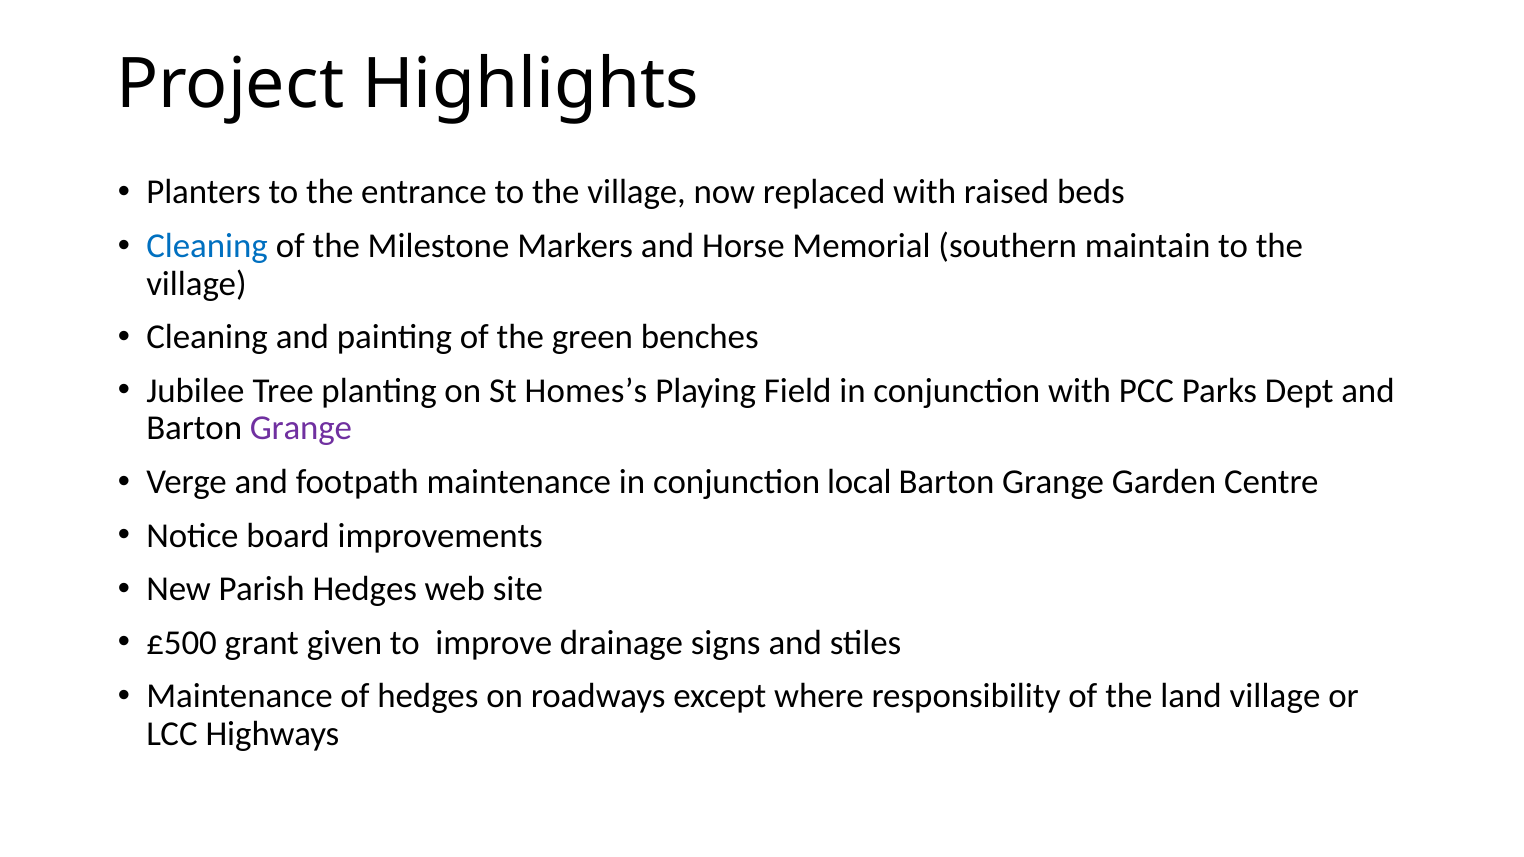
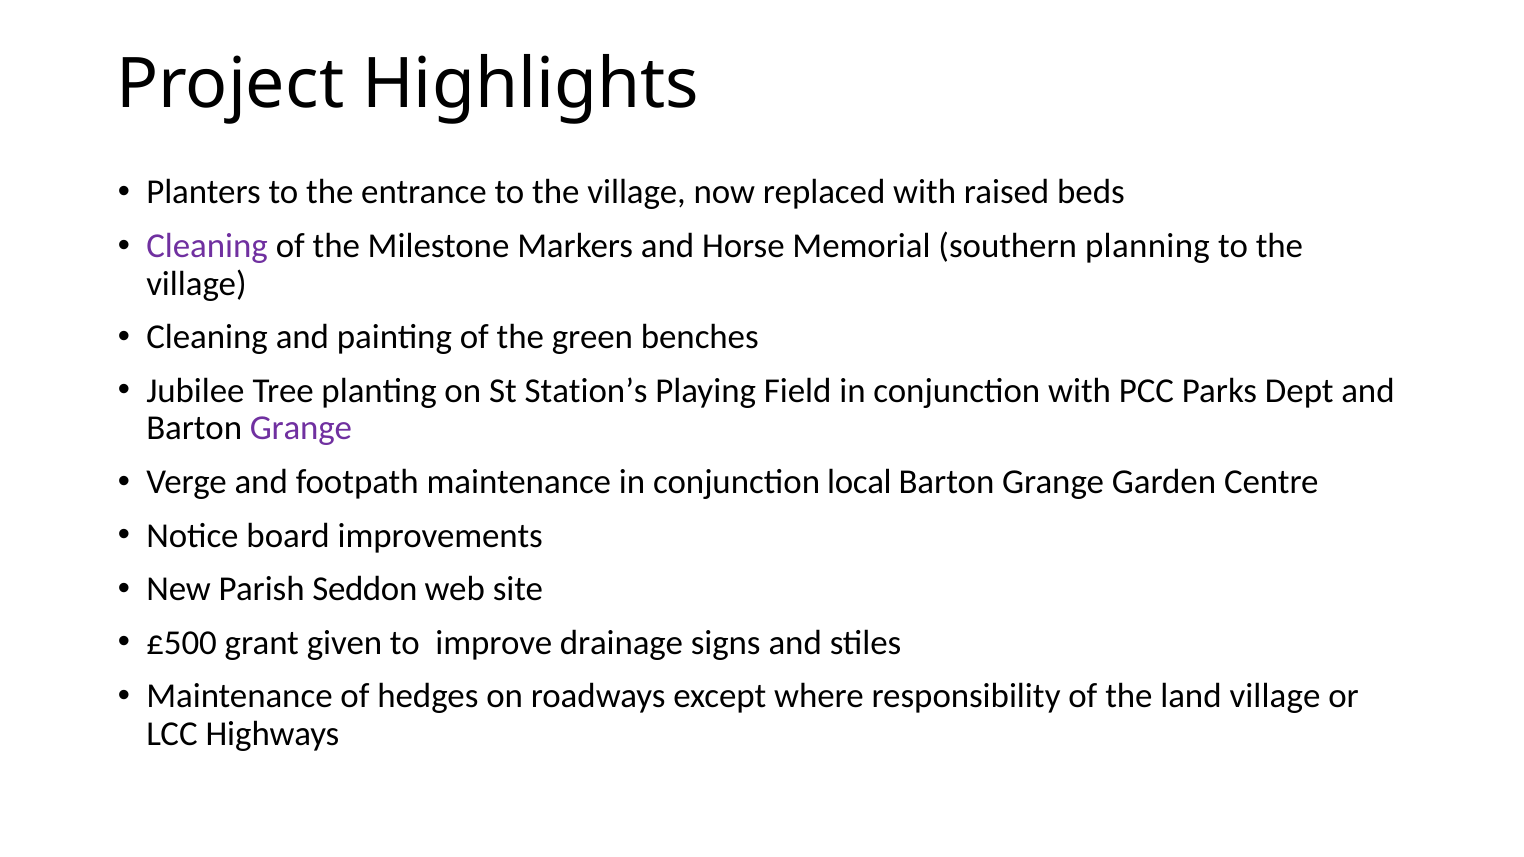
Cleaning at (207, 246) colour: blue -> purple
maintain: maintain -> planning
Homes’s: Homes’s -> Station’s
Parish Hedges: Hedges -> Seddon
